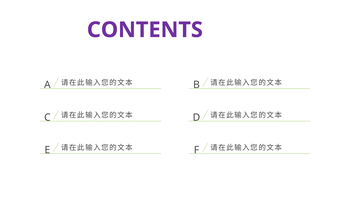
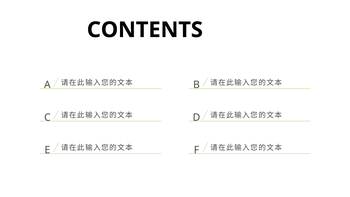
CONTENTS colour: purple -> black
